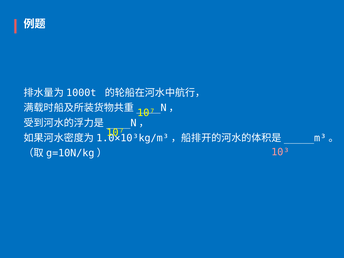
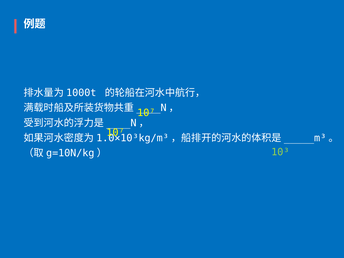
10³ colour: pink -> light green
